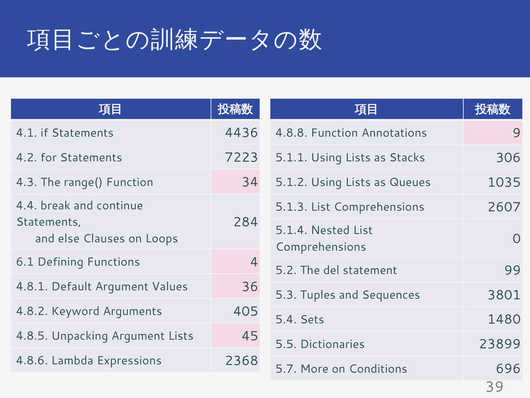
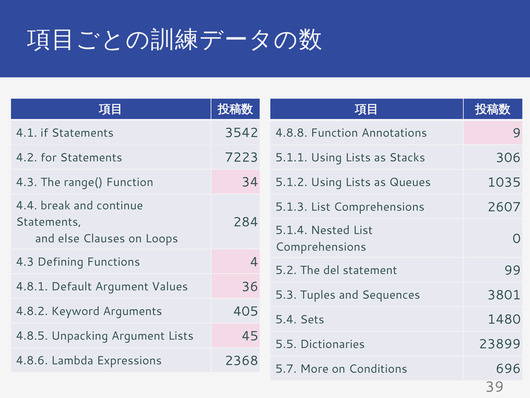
4436: 4436 -> 3542
6.1 at (25, 262): 6.1 -> 4.3
